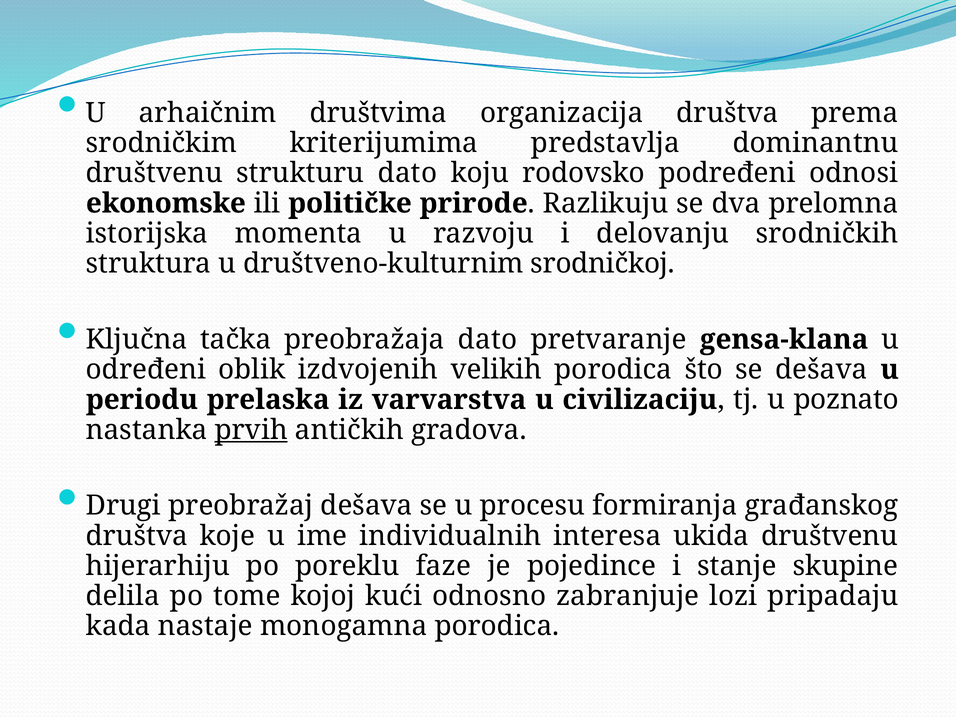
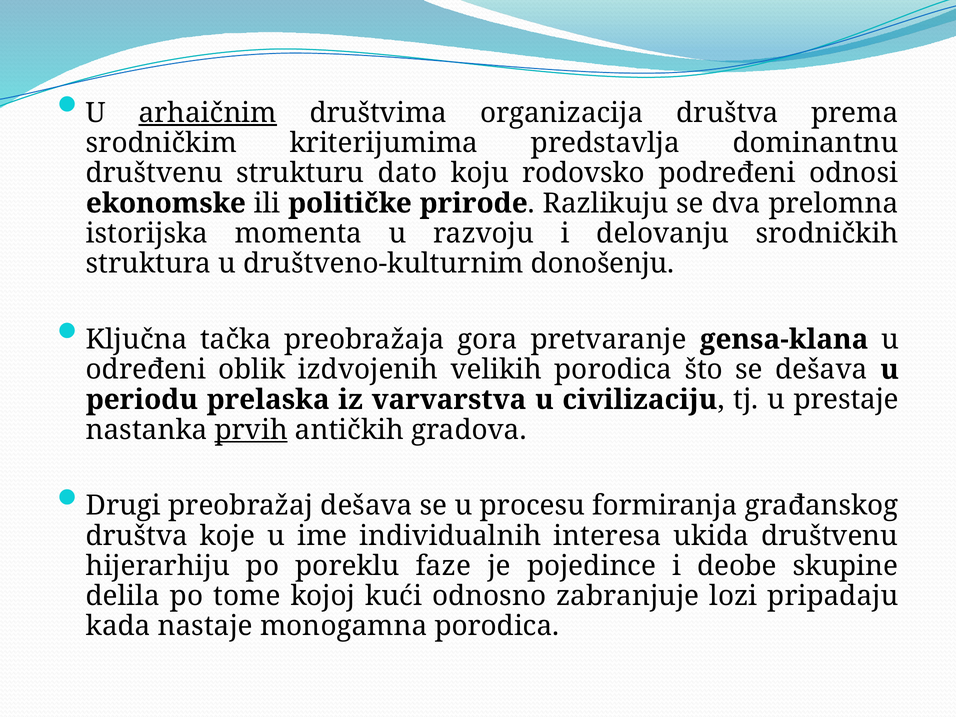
arhaičnim underline: none -> present
srodničkoj: srodničkoj -> donošenju
preobražaja dato: dato -> gora
poznato: poznato -> prestaje
stanje: stanje -> deobe
